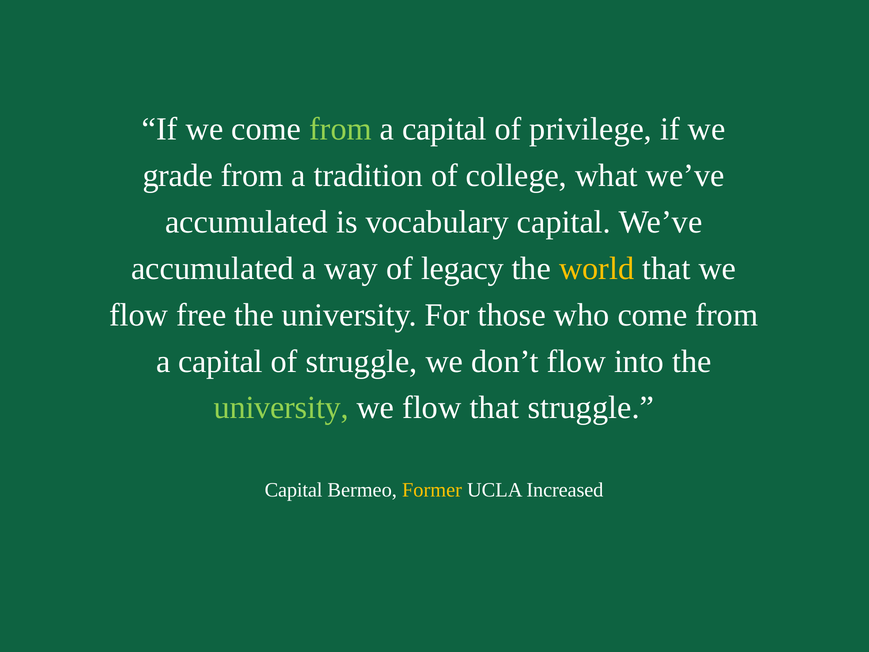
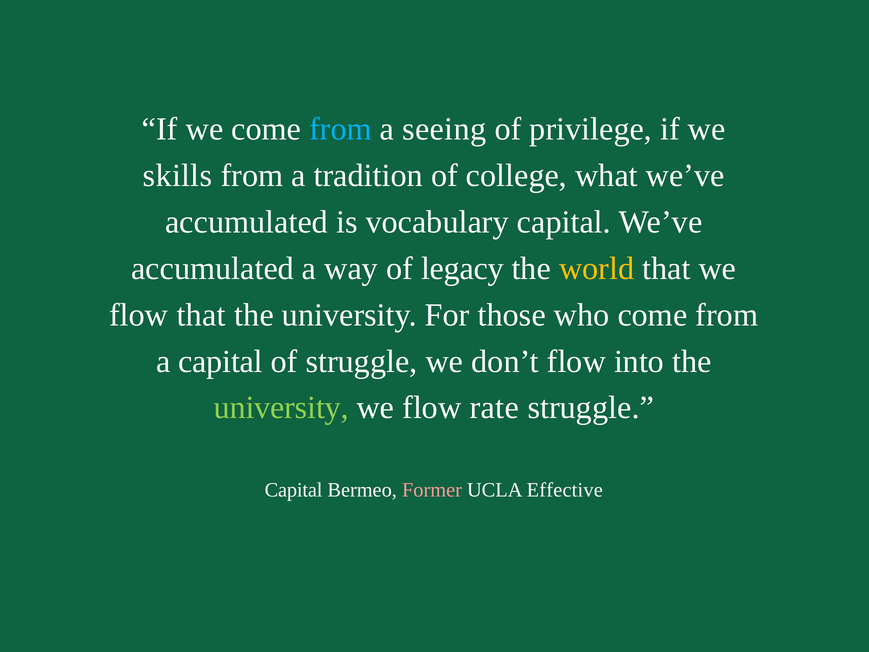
from at (341, 129) colour: light green -> light blue
capital at (445, 129): capital -> seeing
grade: grade -> skills
flow free: free -> that
flow that: that -> rate
Former colour: yellow -> pink
Increased: Increased -> Effective
